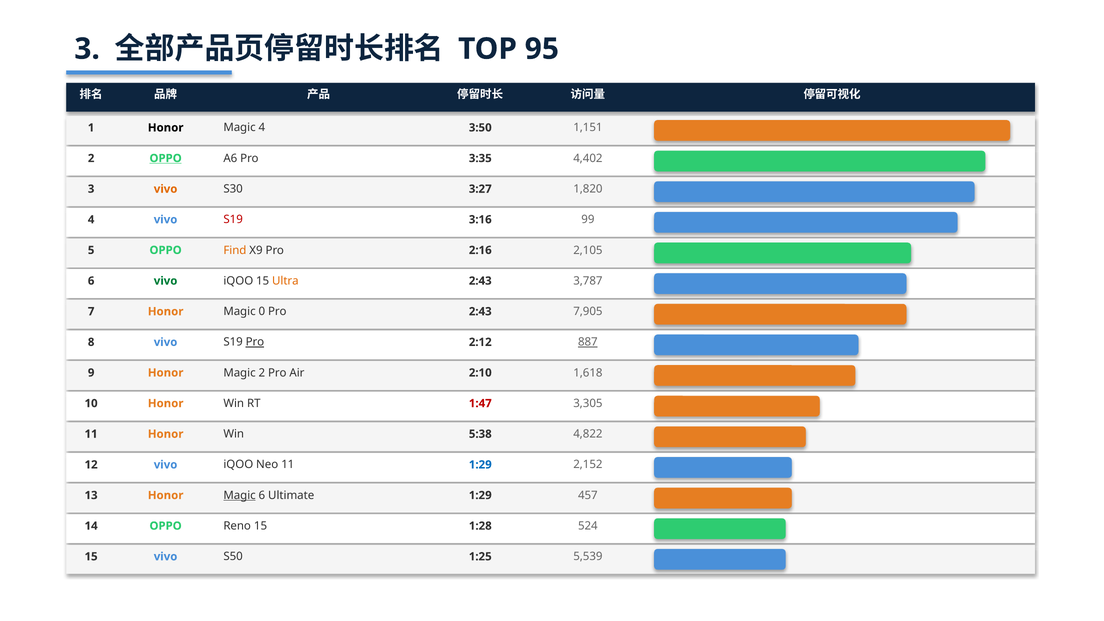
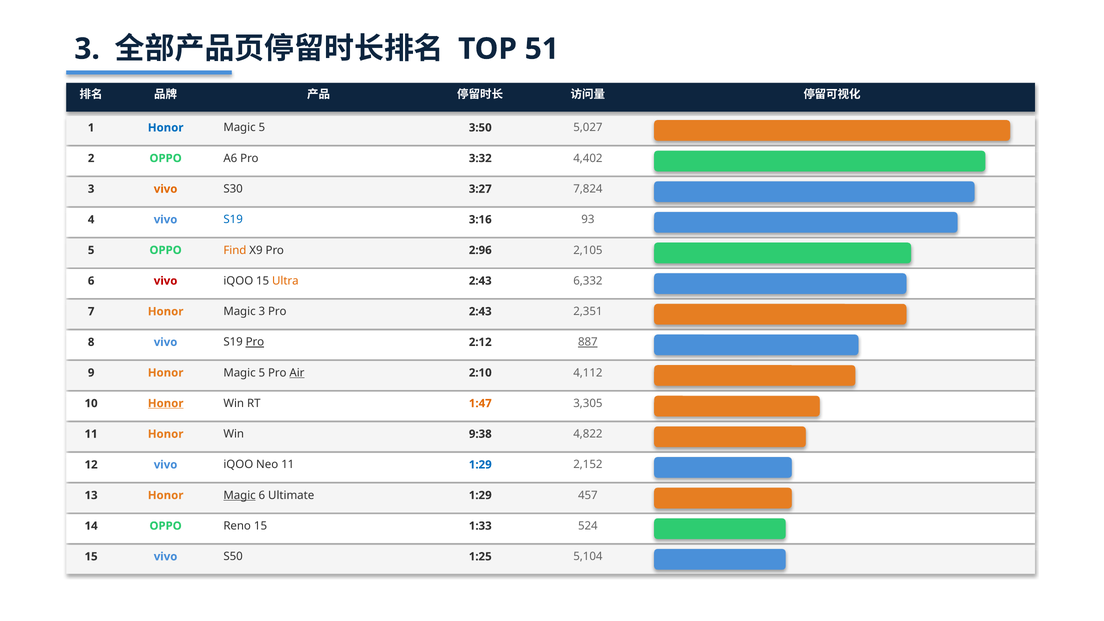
95: 95 -> 51
Honor at (166, 128) colour: black -> blue
4 at (262, 128): 4 -> 5
1,151: 1,151 -> 5,027
OPPO at (166, 158) underline: present -> none
3:35: 3:35 -> 3:32
1,820: 1,820 -> 7,824
S19 at (233, 220) colour: red -> blue
99: 99 -> 93
2:16: 2:16 -> 2:96
vivo at (166, 281) colour: green -> red
3,787: 3,787 -> 6,332
Magic 0: 0 -> 3
7,905: 7,905 -> 2,351
9 Honor Magic 2: 2 -> 5
Air underline: none -> present
1,618: 1,618 -> 4,112
Honor at (166, 403) underline: none -> present
1:47 colour: red -> orange
5:38: 5:38 -> 9:38
1:28: 1:28 -> 1:33
5,539: 5,539 -> 5,104
